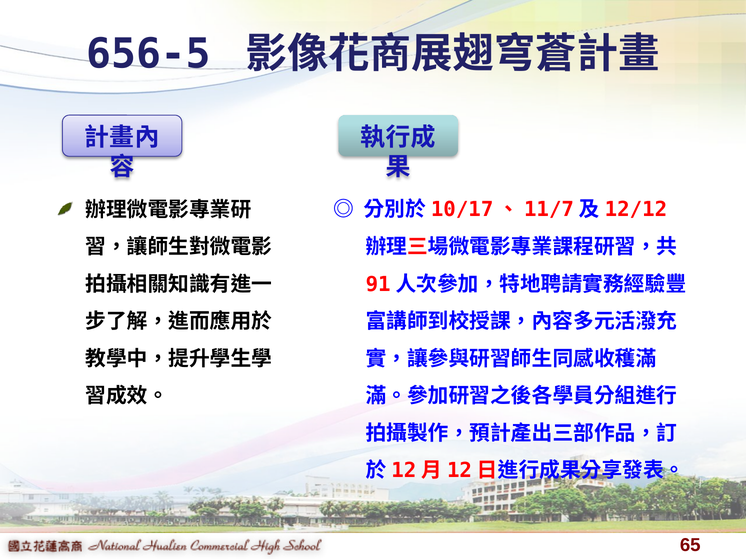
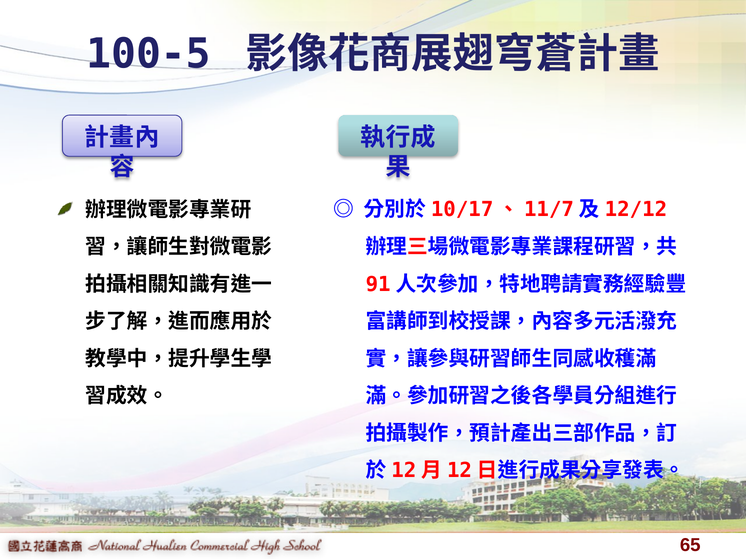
656-5: 656-5 -> 100-5
